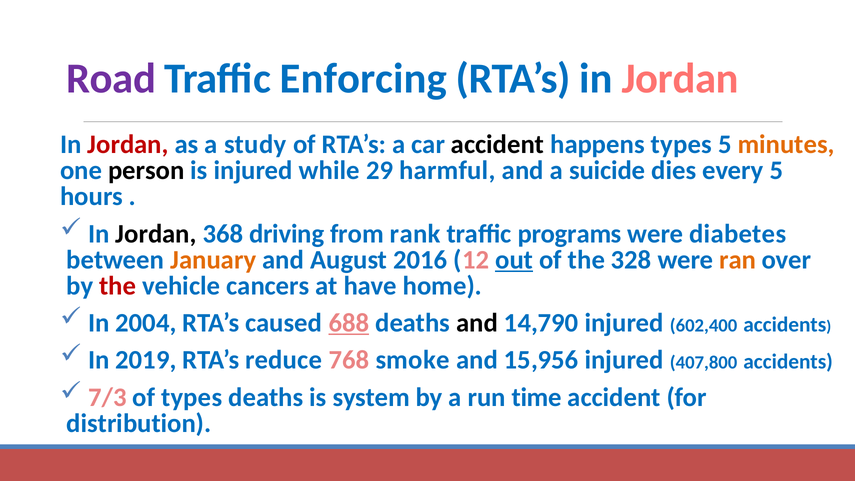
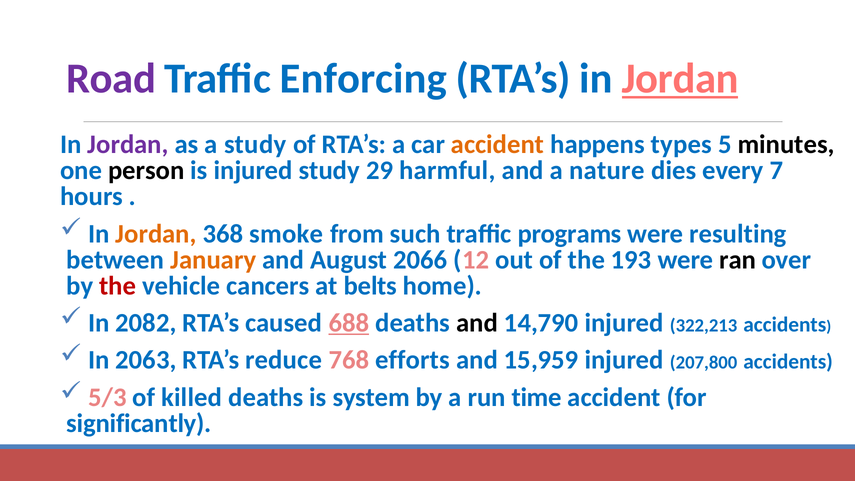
Jordan at (680, 79) underline: none -> present
Jordan at (128, 145) colour: red -> purple
accident at (498, 145) colour: black -> orange
minutes colour: orange -> black
injured while: while -> study
suicide: suicide -> nature
every 5: 5 -> 7
Jordan at (156, 234) colour: black -> orange
driving: driving -> smoke
rank: rank -> such
diabetes: diabetes -> resulting
2016: 2016 -> 2066
out underline: present -> none
328: 328 -> 193
ran colour: orange -> black
have: have -> belts
2004: 2004 -> 2082
602,400: 602,400 -> 322,213
2019: 2019 -> 2063
smoke: smoke -> efforts
15,956: 15,956 -> 15,959
407,800: 407,800 -> 207,800
7/3: 7/3 -> 5/3
of types: types -> killed
distribution: distribution -> significantly
